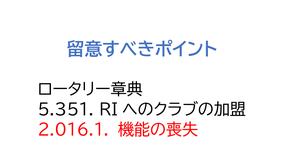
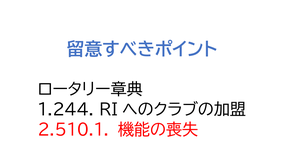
5.351: 5.351 -> 1.244
2.016.1: 2.016.1 -> 2.510.1
